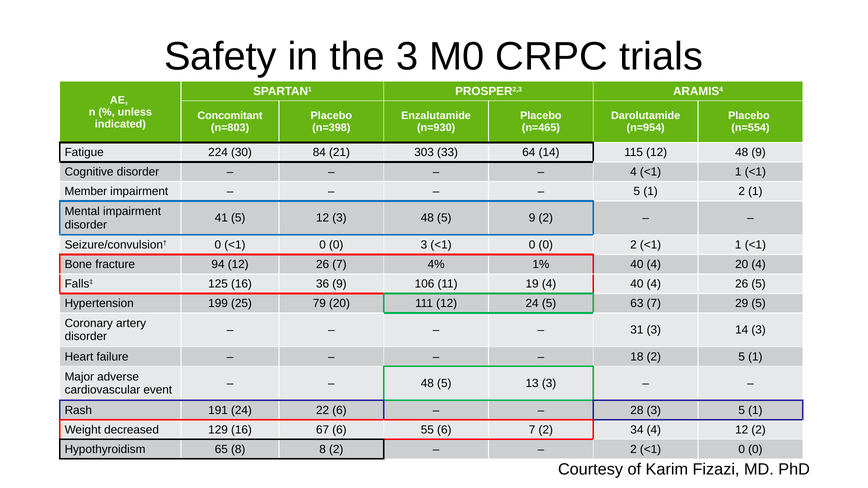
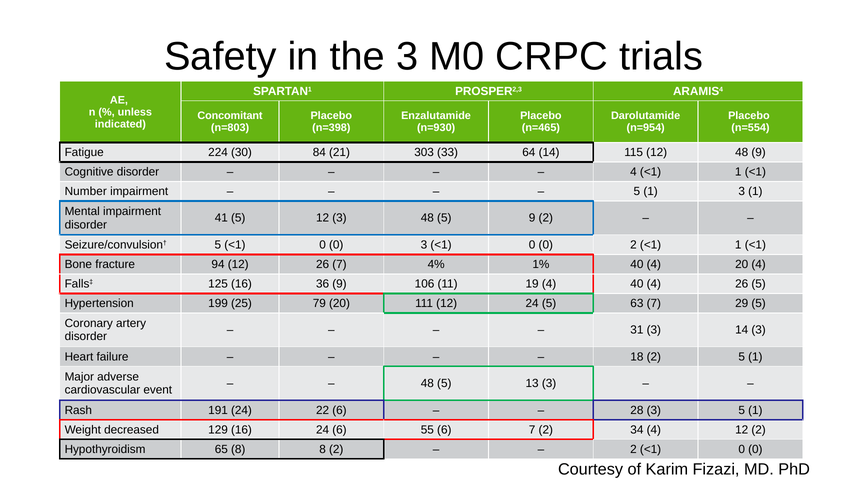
Member: Member -> Number
1 2: 2 -> 3
Seizure/convulsion† 0: 0 -> 5
16 67: 67 -> 24
